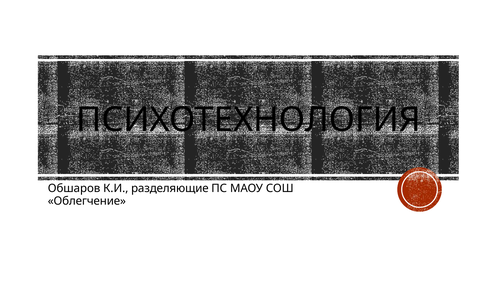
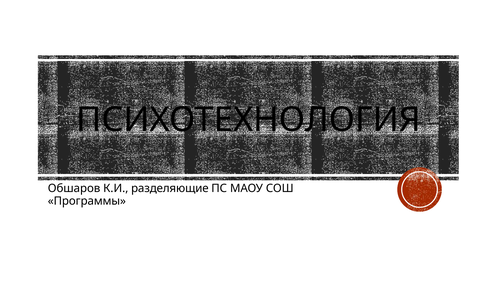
Облегчение: Облегчение -> Программы
